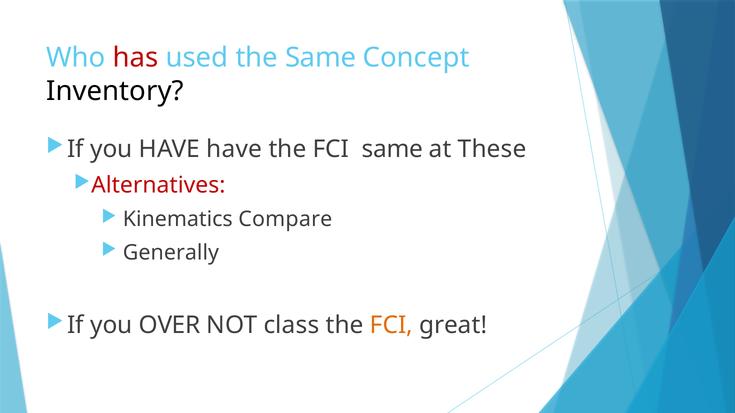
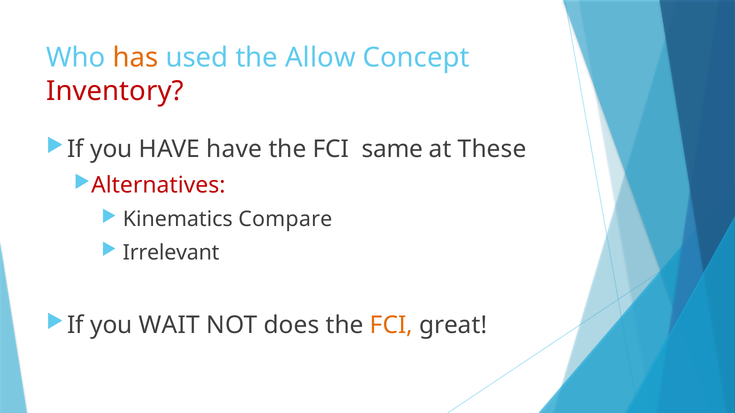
has colour: red -> orange
the Same: Same -> Allow
Inventory colour: black -> red
Generally: Generally -> Irrelevant
OVER: OVER -> WAIT
class: class -> does
